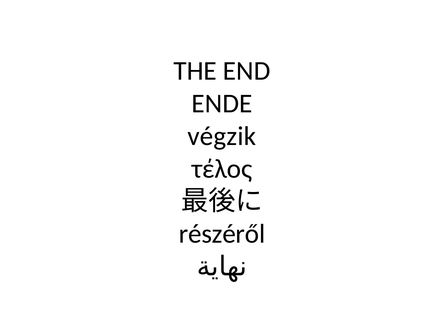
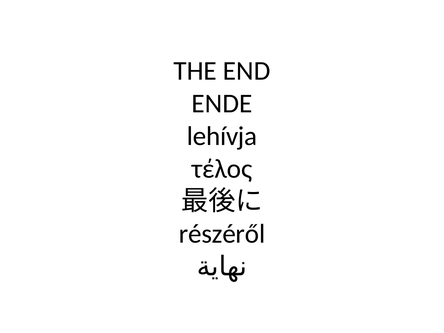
végzik: végzik -> lehívja
